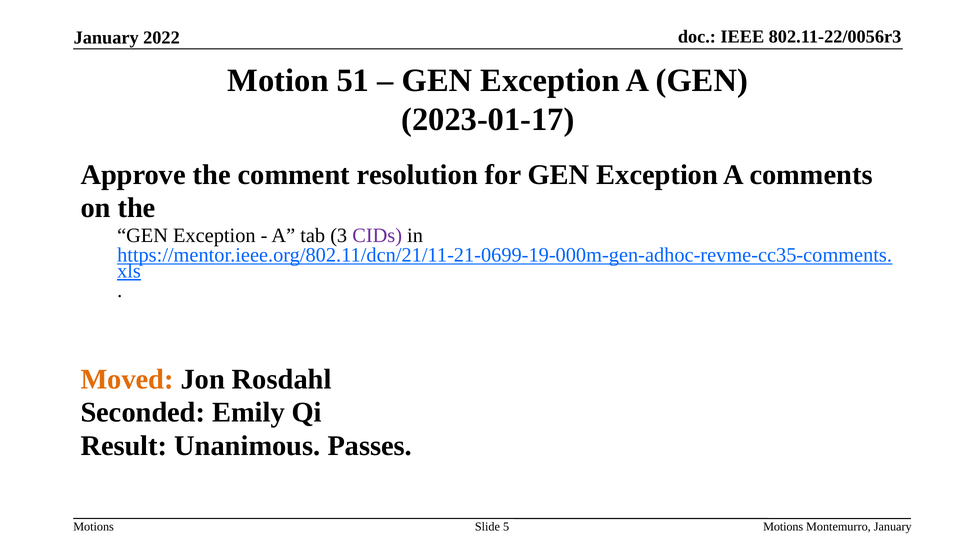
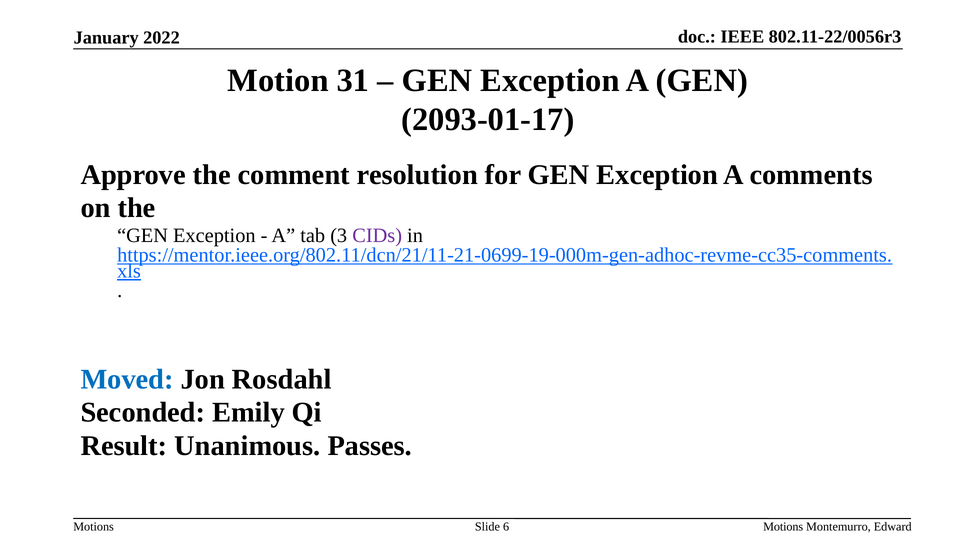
51: 51 -> 31
2023-01-17: 2023-01-17 -> 2093-01-17
Moved colour: orange -> blue
5: 5 -> 6
Montemurro January: January -> Edward
